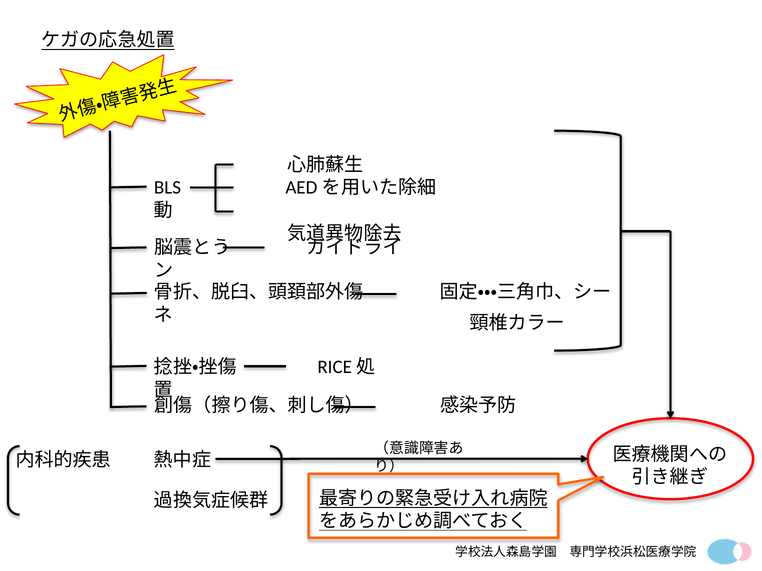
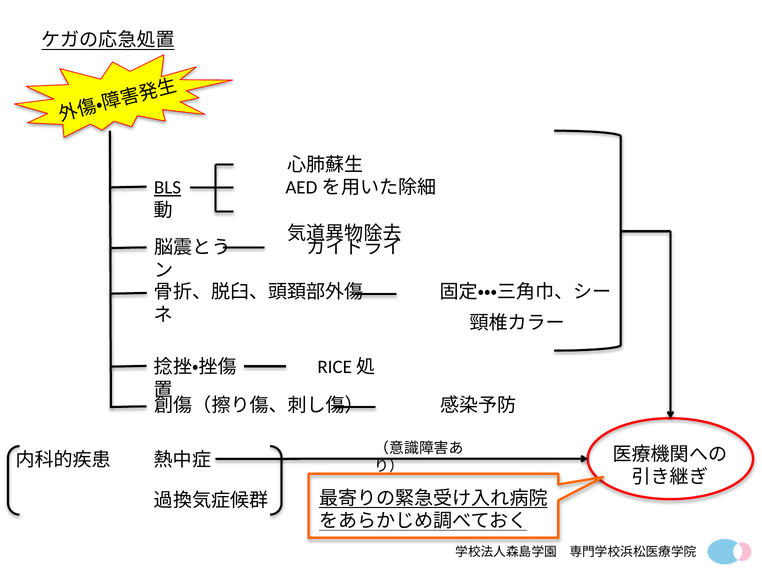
BLS underline: none -> present
